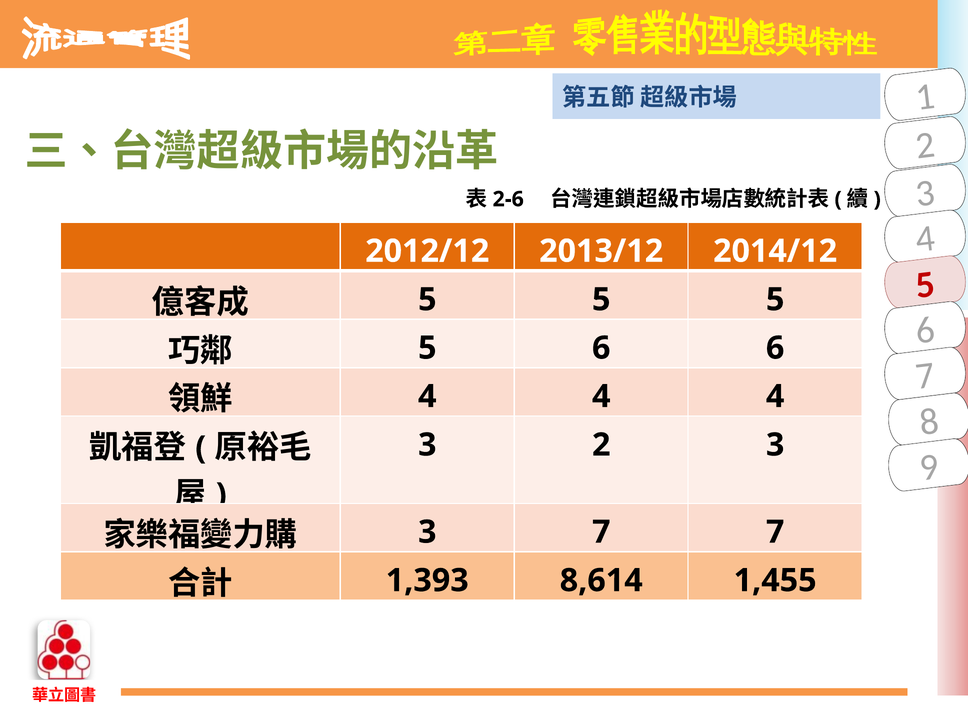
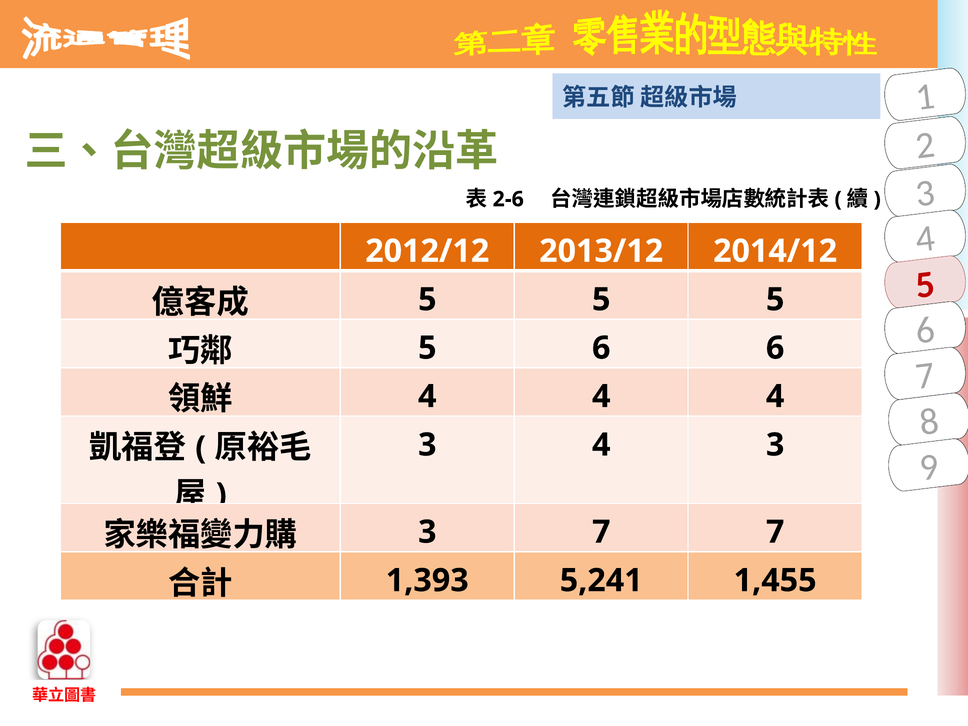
2 at (601, 445): 2 -> 4
8,614: 8,614 -> 5,241
